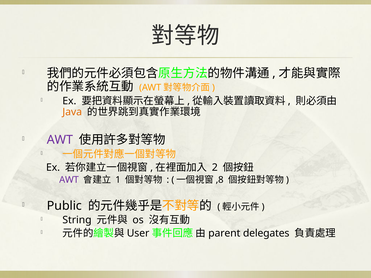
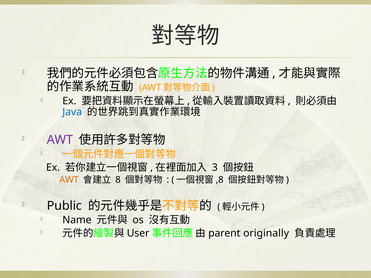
Java colour: orange -> blue
2: 2 -> 3
AWT at (69, 180) colour: purple -> orange
1: 1 -> 8
String: String -> Name
delegates: delegates -> originally
